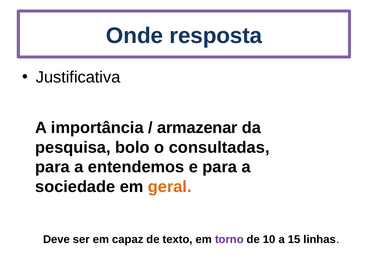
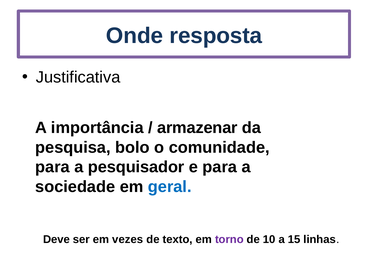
consultadas: consultadas -> comunidade
entendemos: entendemos -> pesquisador
geral colour: orange -> blue
capaz: capaz -> vezes
